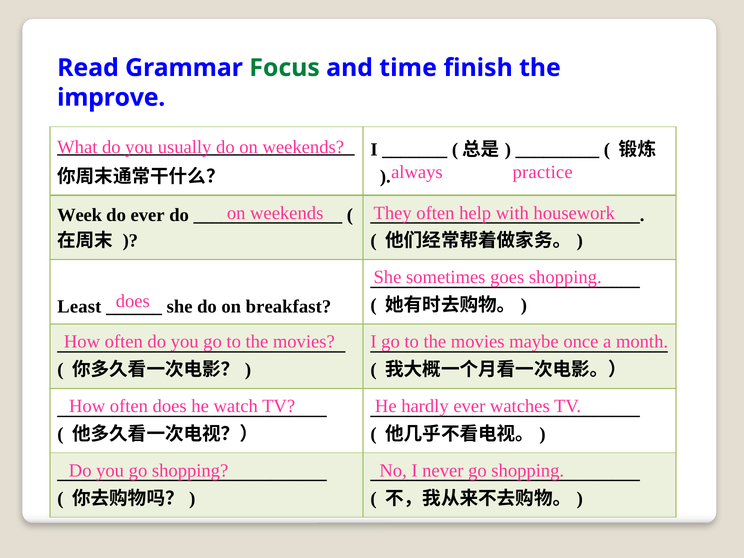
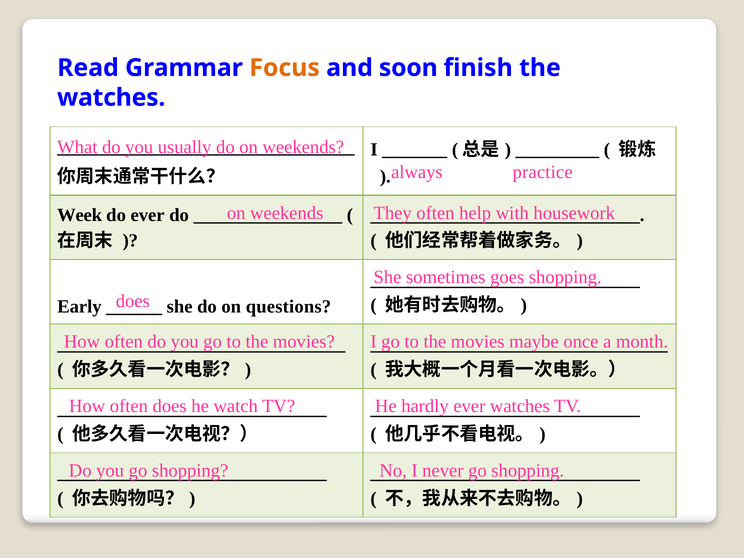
Focus colour: green -> orange
time: time -> soon
improve at (111, 98): improve -> watches
Least: Least -> Early
breakfast: breakfast -> questions
